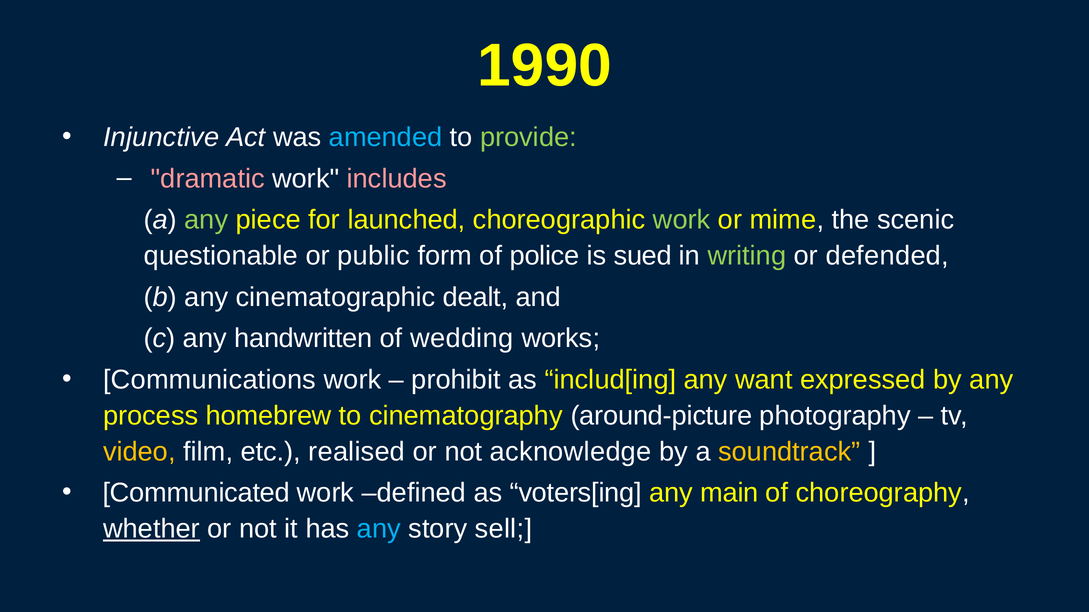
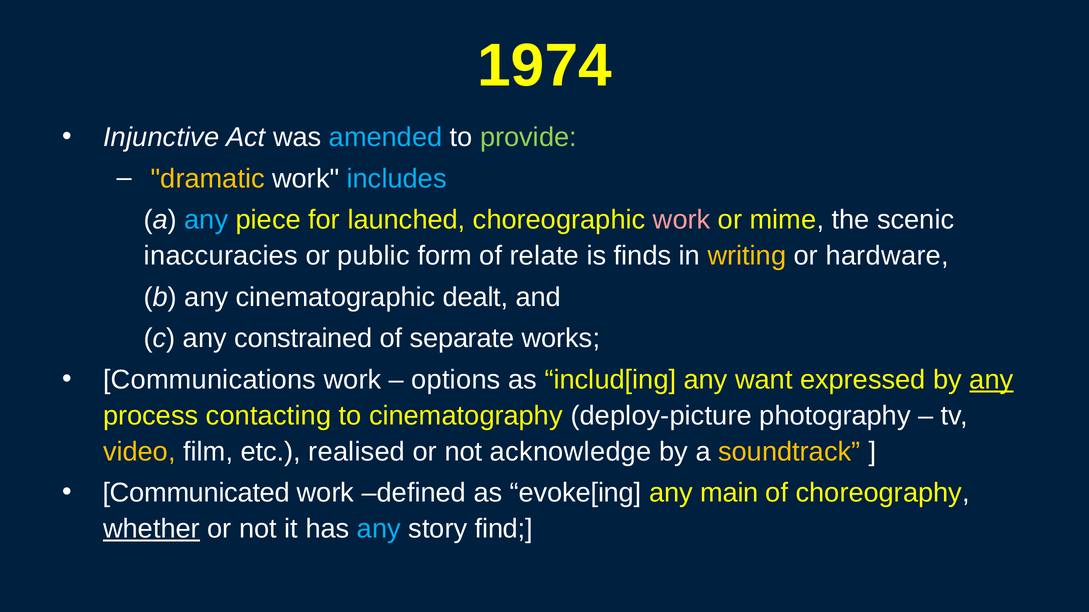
1990: 1990 -> 1974
dramatic colour: pink -> yellow
includes colour: pink -> light blue
any at (206, 220) colour: light green -> light blue
work at (682, 220) colour: light green -> pink
questionable: questionable -> inaccuracies
police: police -> relate
sued: sued -> finds
writing colour: light green -> yellow
defended: defended -> hardware
handwritten: handwritten -> constrained
wedding: wedding -> separate
prohibit: prohibit -> options
any at (991, 380) underline: none -> present
homebrew: homebrew -> contacting
around-picture: around-picture -> deploy-picture
voters[ing: voters[ing -> evoke[ing
sell: sell -> find
